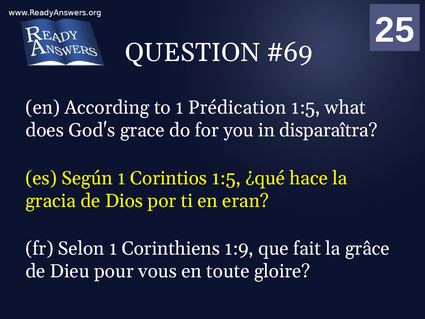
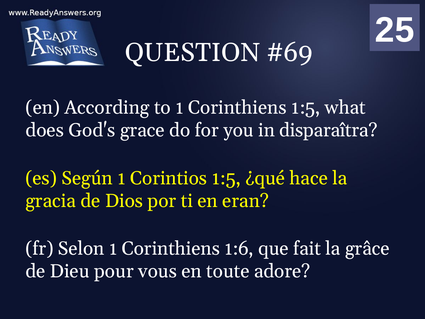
to 1 Prédication: Prédication -> Corinthiens
1:9: 1:9 -> 1:6
gloire: gloire -> adore
